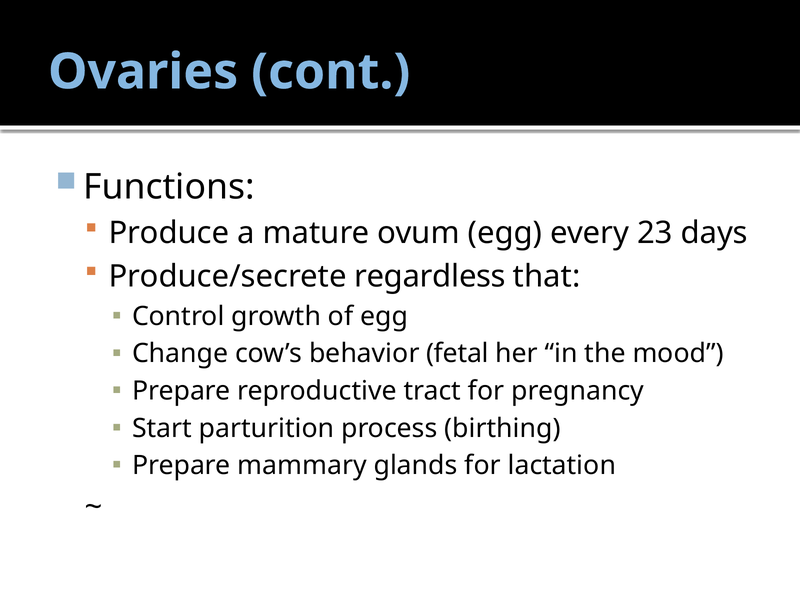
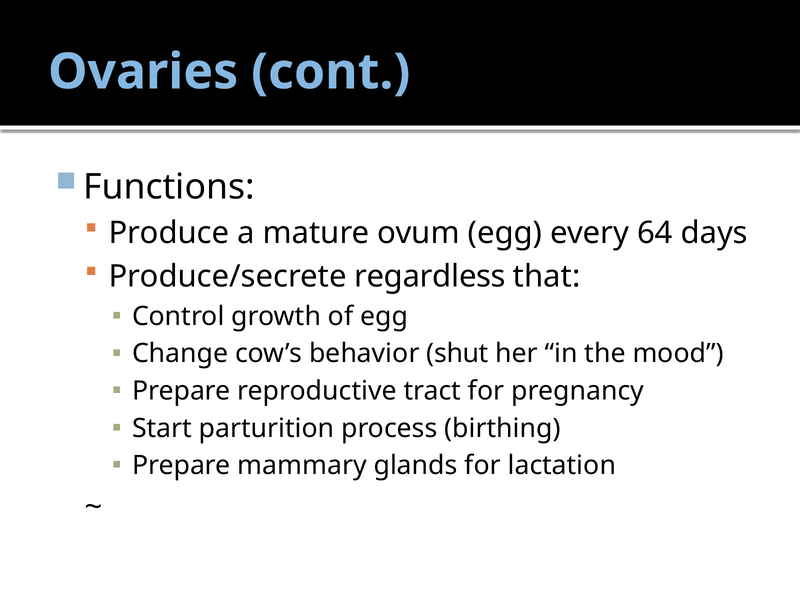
23: 23 -> 64
fetal: fetal -> shut
